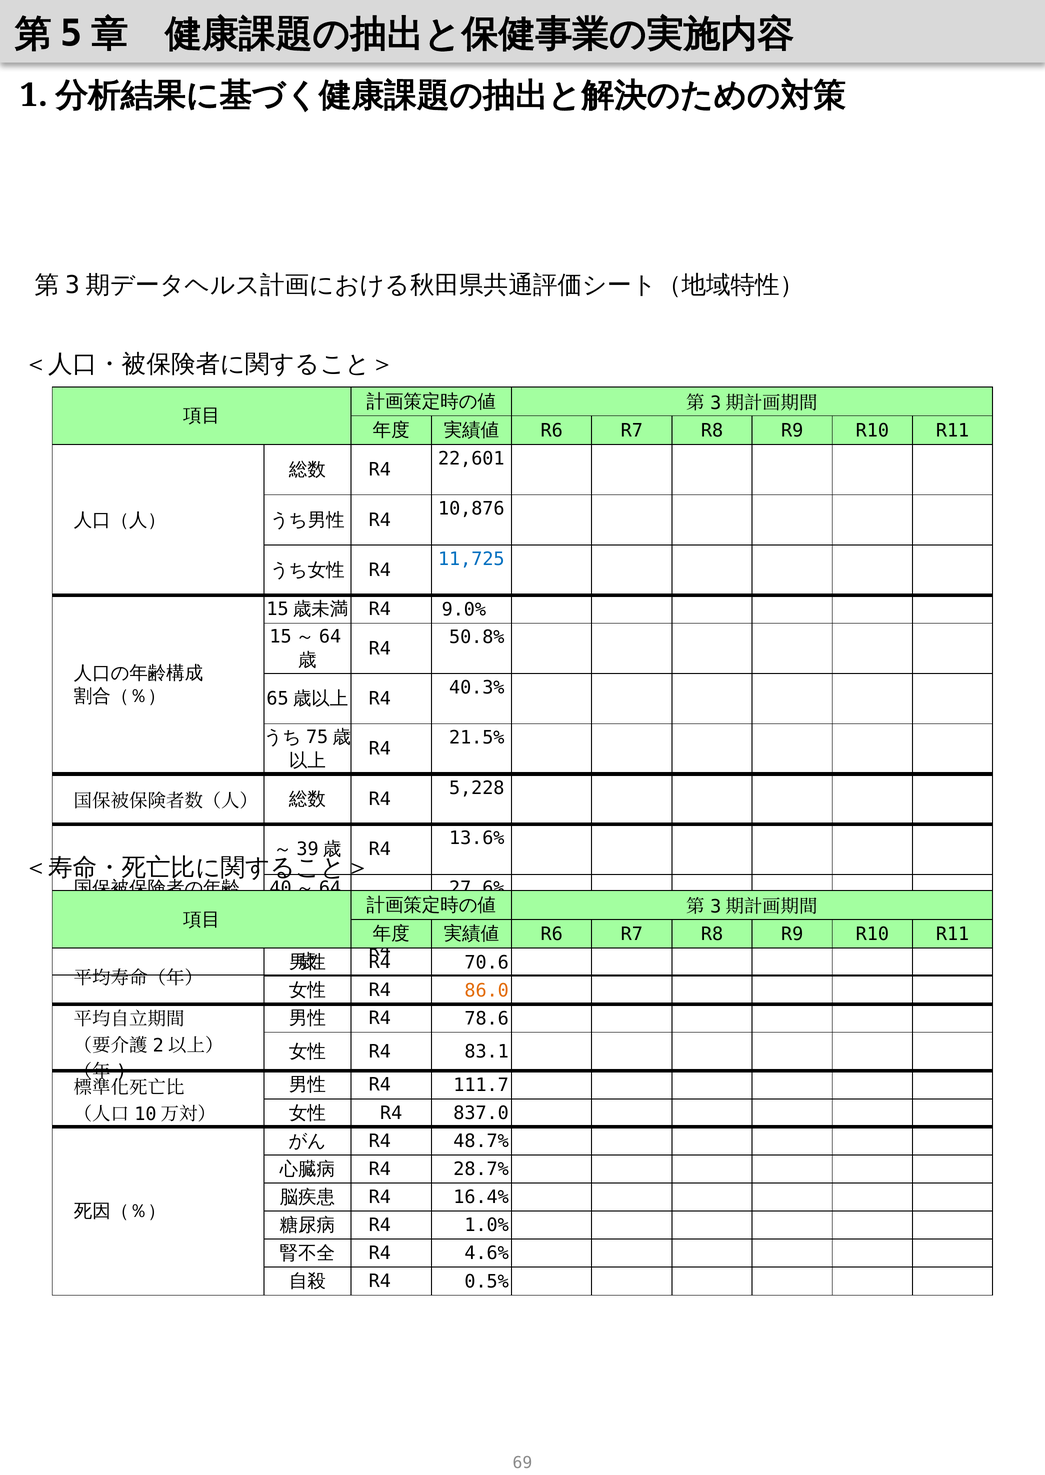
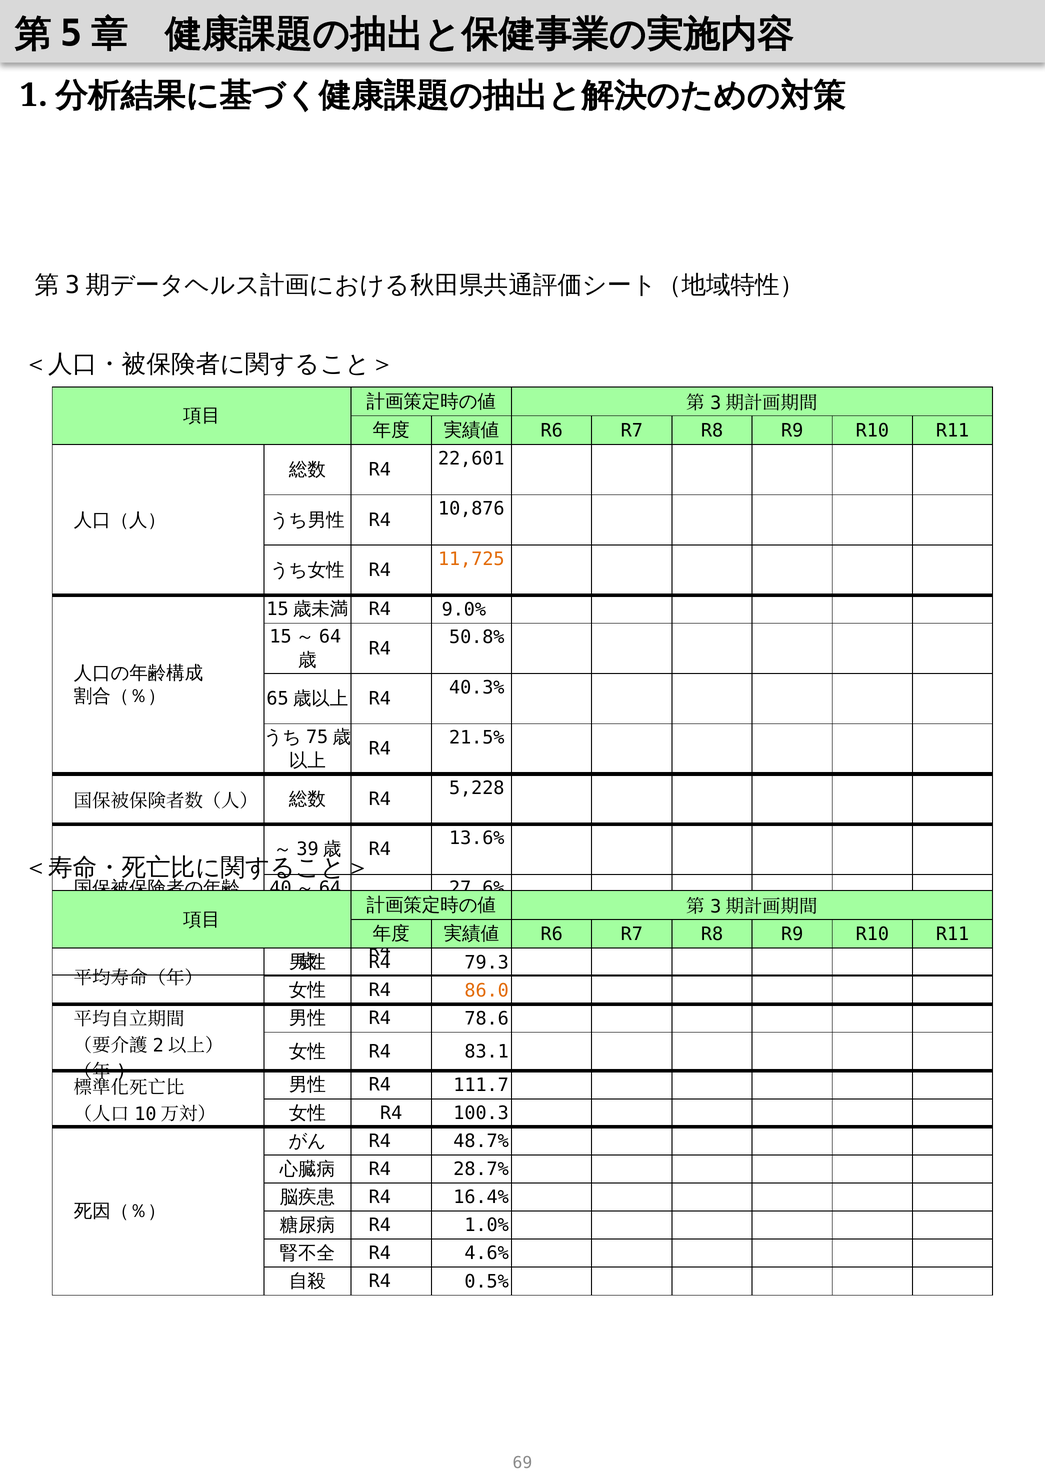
11,725 colour: blue -> orange
70.6: 70.6 -> 79.3
837.0: 837.0 -> 100.3
